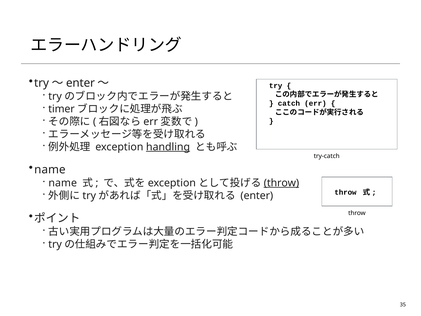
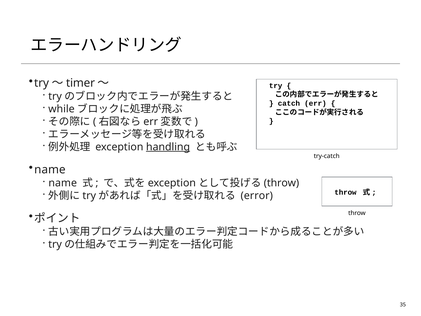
enter at (80, 83): enter -> timer
timer: timer -> while
throw at (281, 183) underline: present -> none
enter at (257, 195): enter -> error
